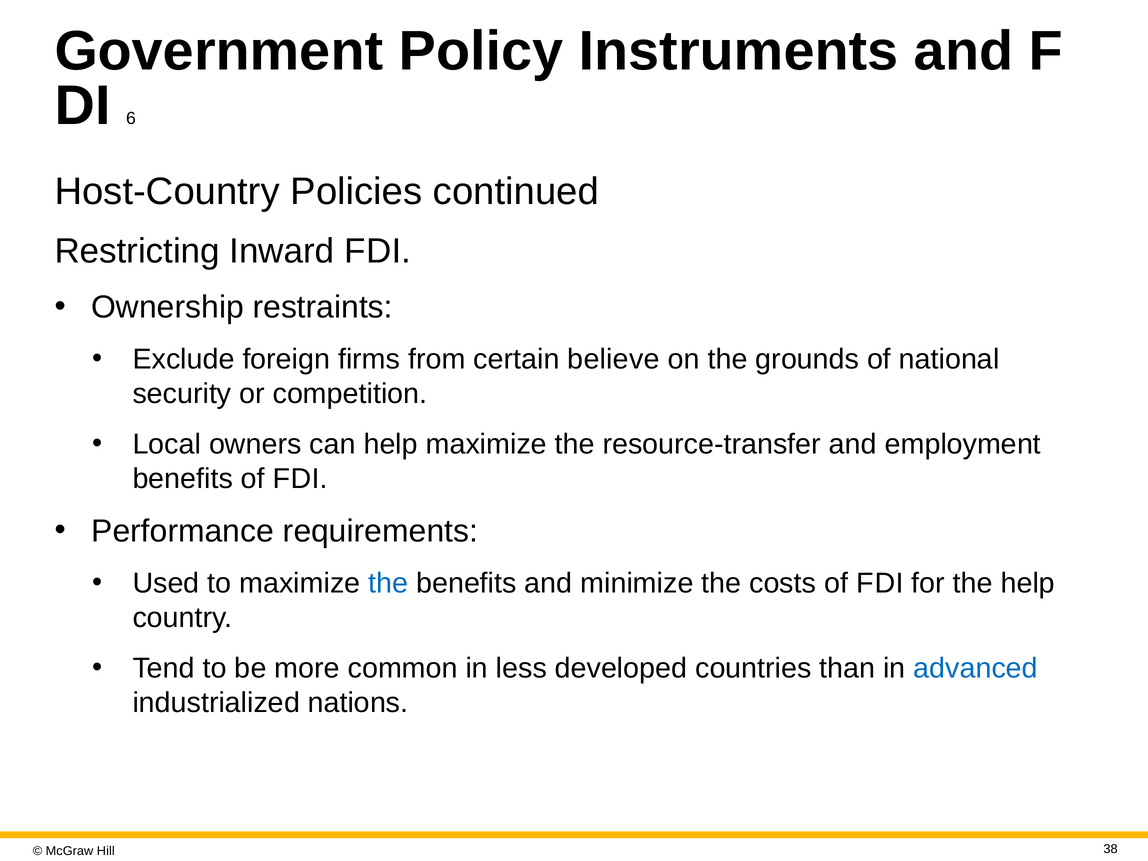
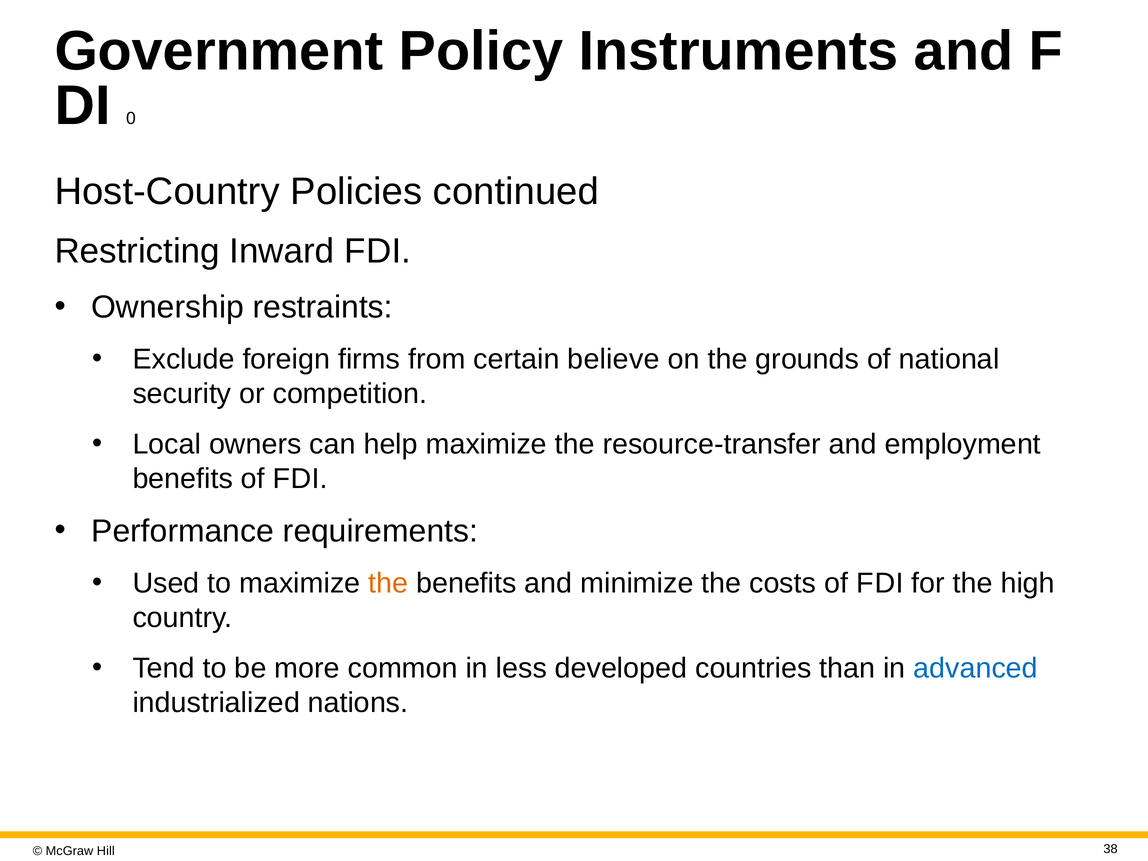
6: 6 -> 0
the at (388, 583) colour: blue -> orange
the help: help -> high
